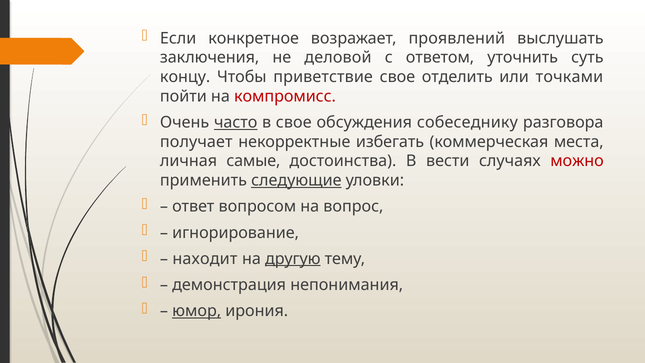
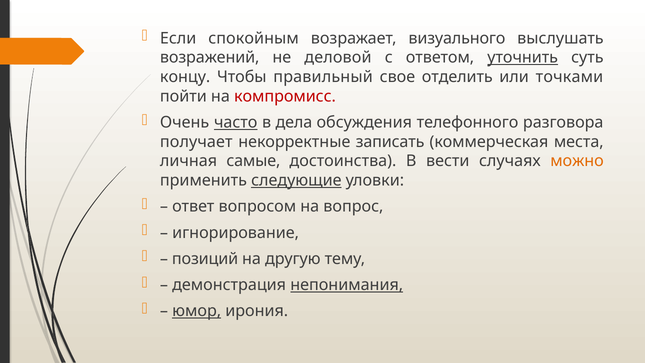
конкретное: конкретное -> спокойным
проявлений: проявлений -> визуального
заключения: заключения -> возражений
уточнить underline: none -> present
приветствие: приветствие -> правильный
в свое: свое -> дела
собеседнику: собеседнику -> телефонного
избегать: избегать -> записать
можно colour: red -> orange
находит: находит -> позиций
другую underline: present -> none
непонимания underline: none -> present
